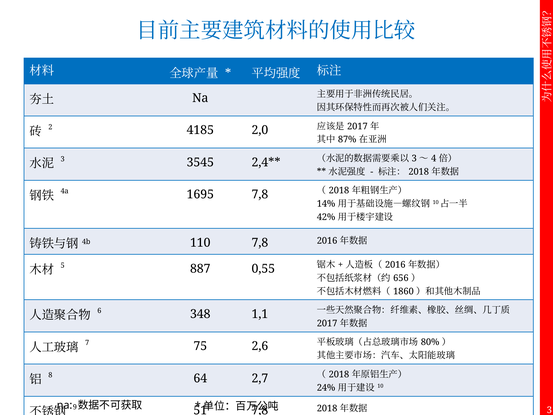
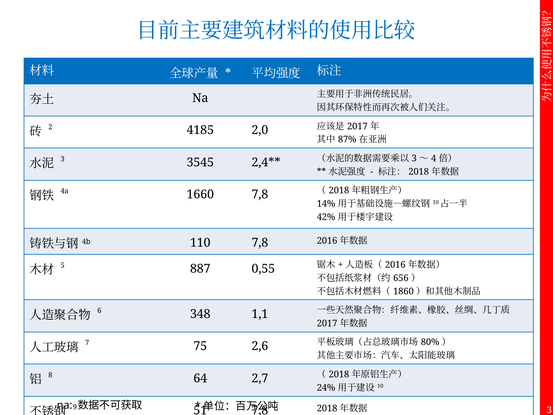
1695: 1695 -> 1660
